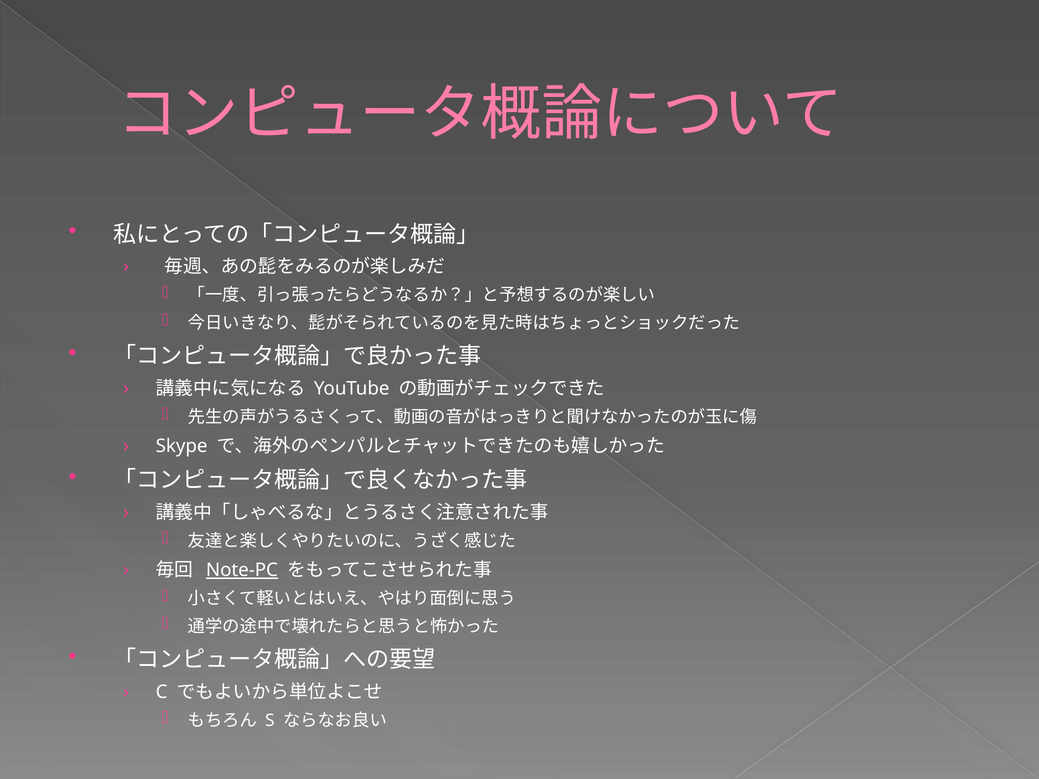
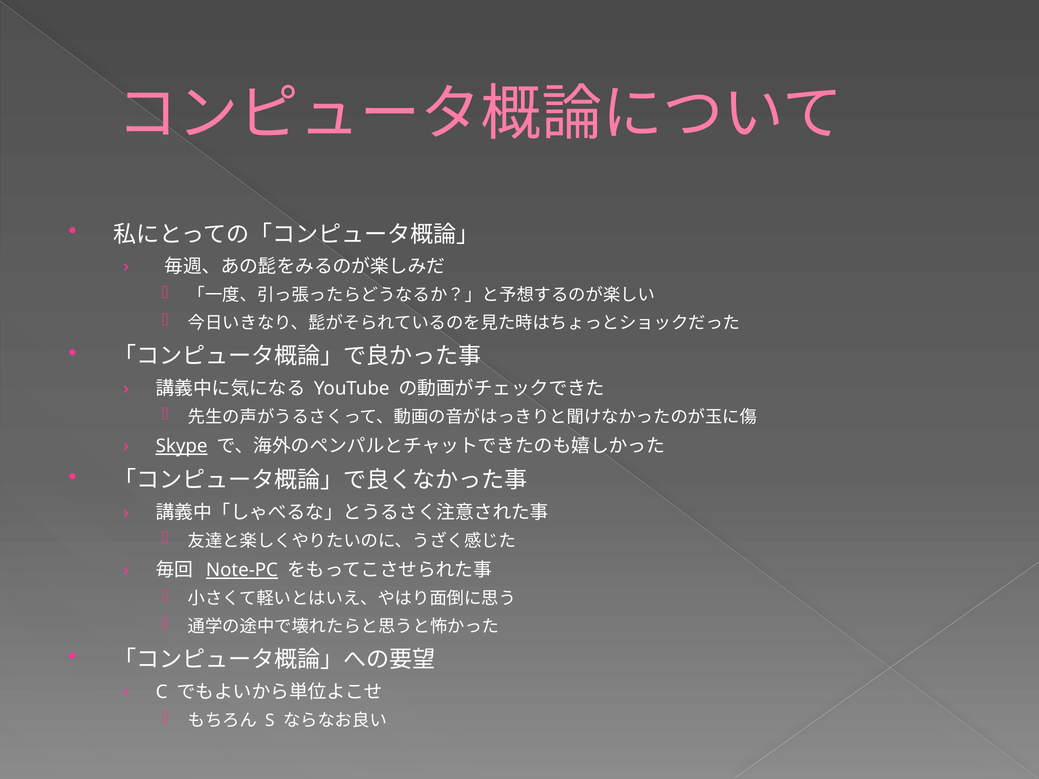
Skype underline: none -> present
